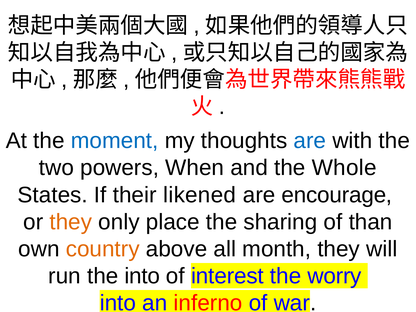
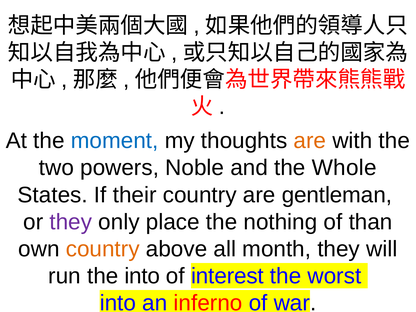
are at (310, 141) colour: blue -> orange
When: When -> Noble
their likened: likened -> country
encourage: encourage -> gentleman
they at (71, 222) colour: orange -> purple
sharing: sharing -> nothing
worry: worry -> worst
